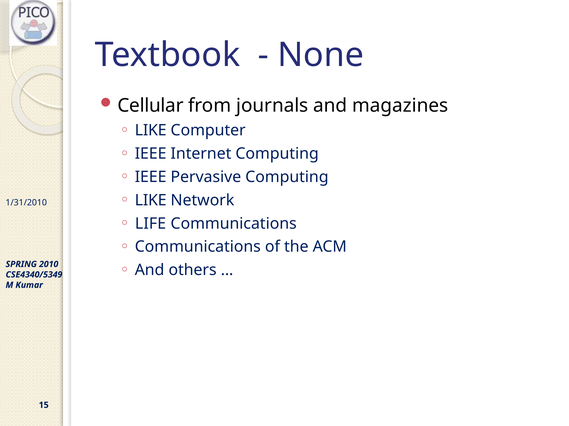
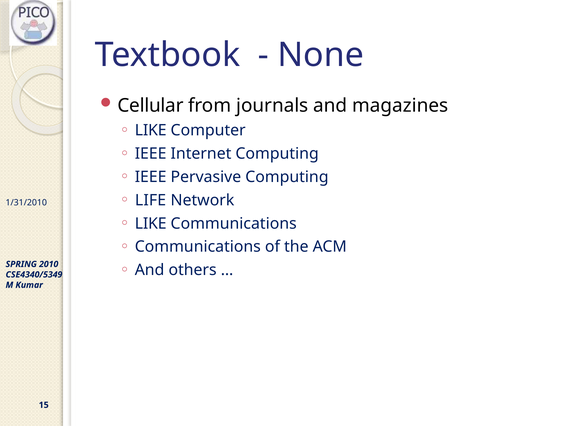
LIKE at (151, 201): LIKE -> LIFE
LIFE at (151, 224): LIFE -> LIKE
